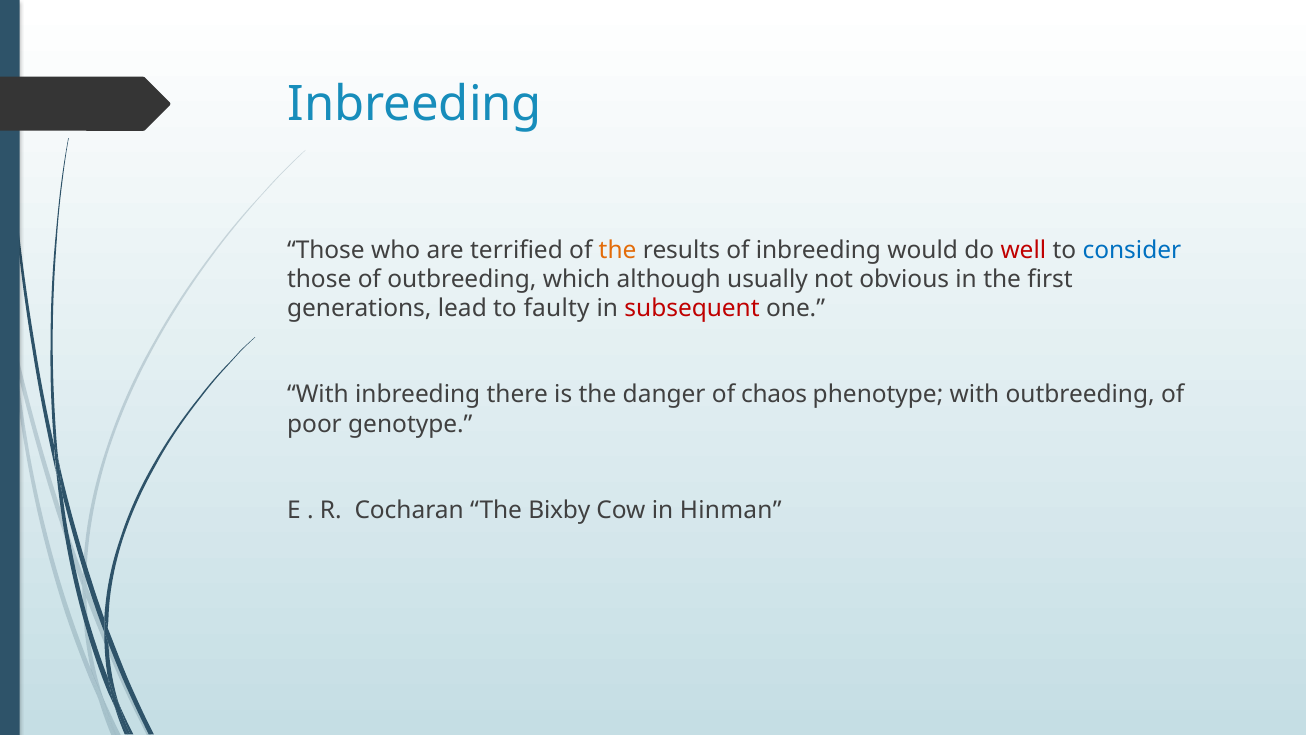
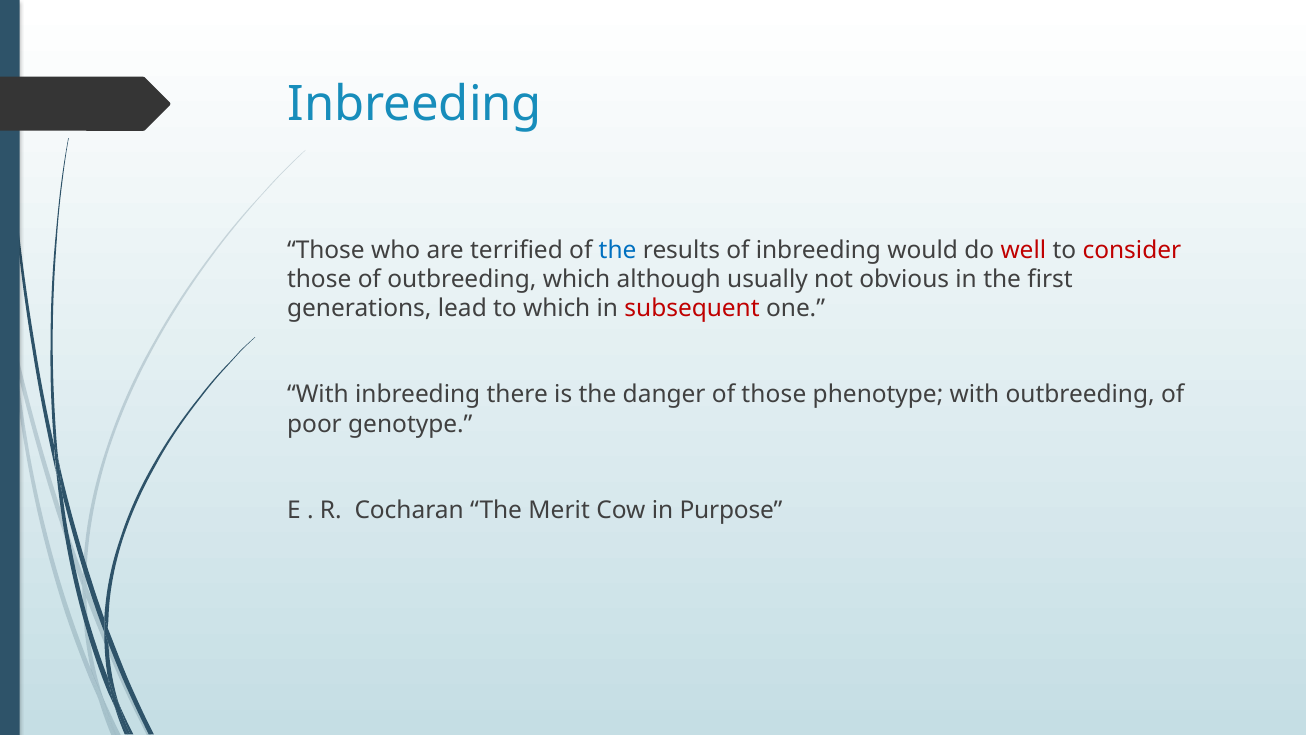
the at (618, 250) colour: orange -> blue
consider colour: blue -> red
to faulty: faulty -> which
of chaos: chaos -> those
Bixby: Bixby -> Merit
Hinman: Hinman -> Purpose
